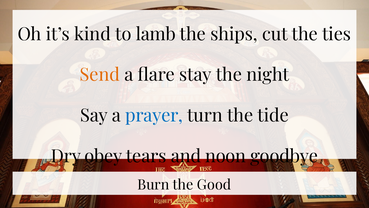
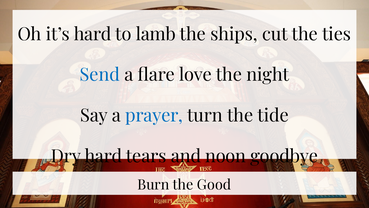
it’s kind: kind -> hard
Send colour: orange -> blue
stay: stay -> love
Dry obey: obey -> hard
